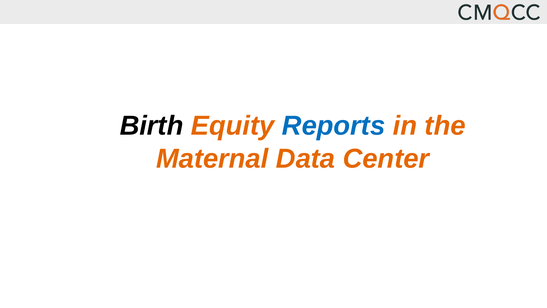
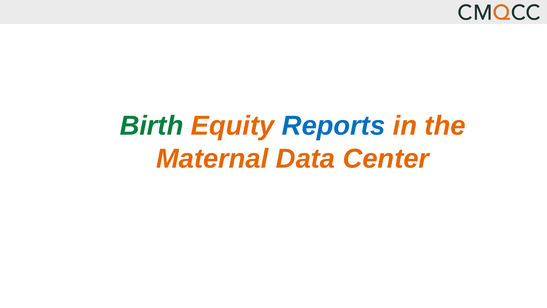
Birth colour: black -> green
